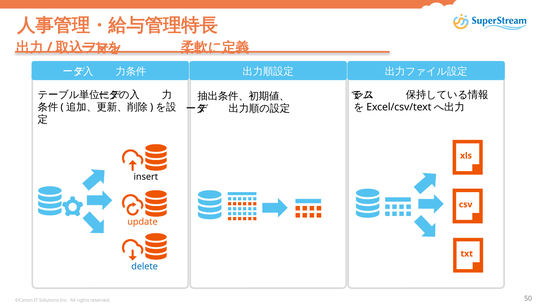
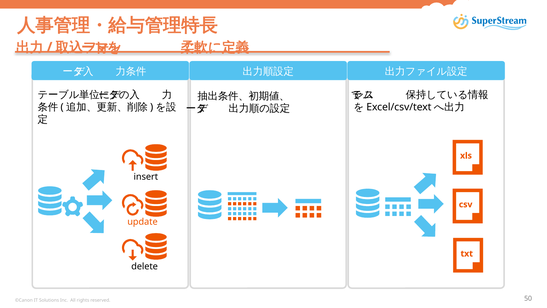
delete colour: blue -> black
